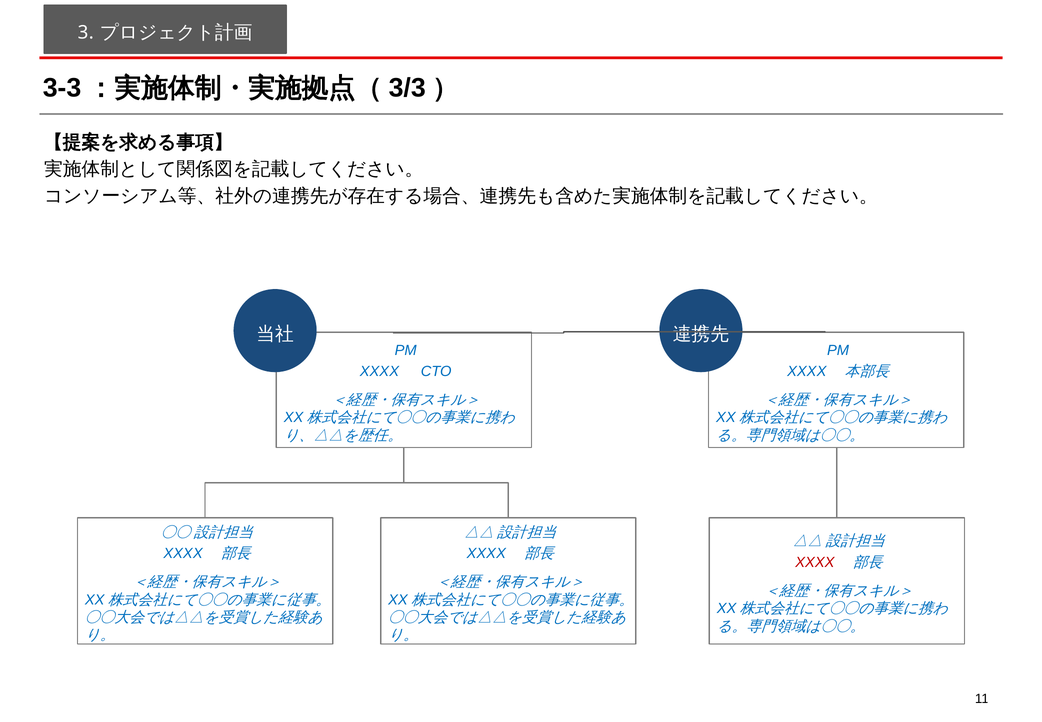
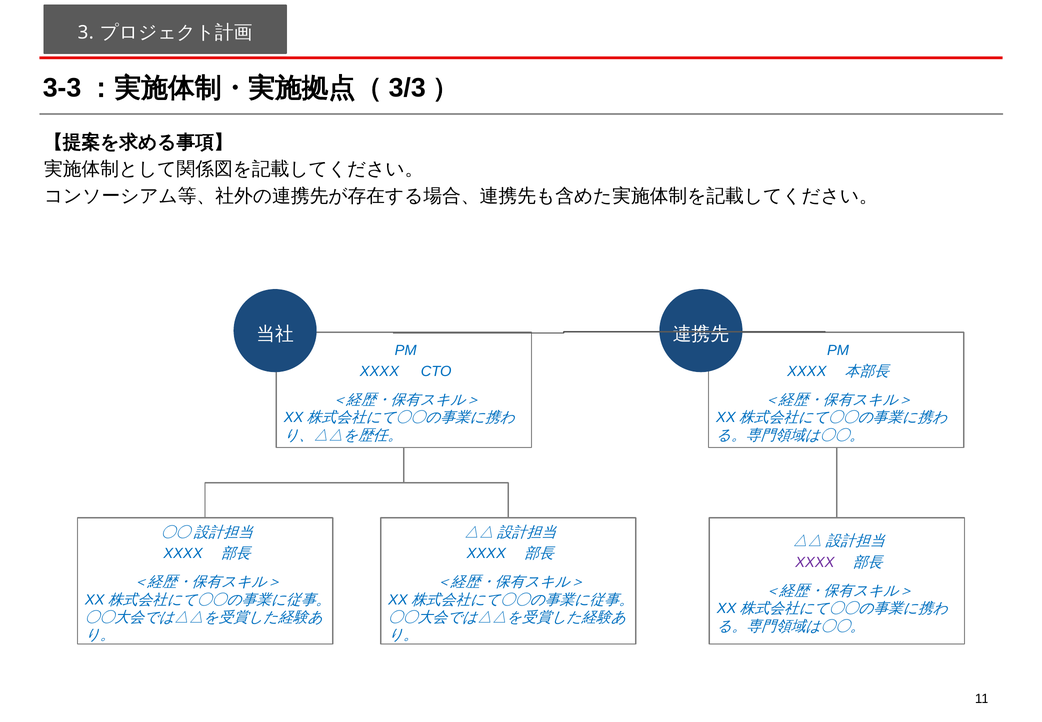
XXXX at (815, 562) colour: red -> purple
